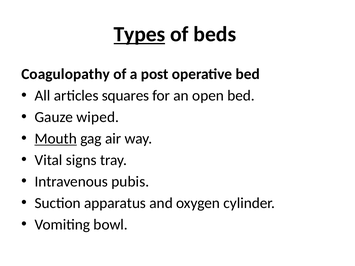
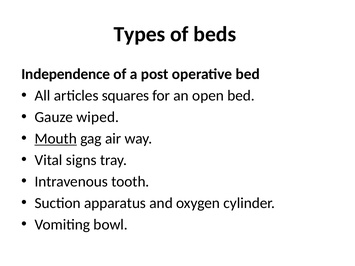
Types underline: present -> none
Coagulopathy: Coagulopathy -> Independence
pubis: pubis -> tooth
